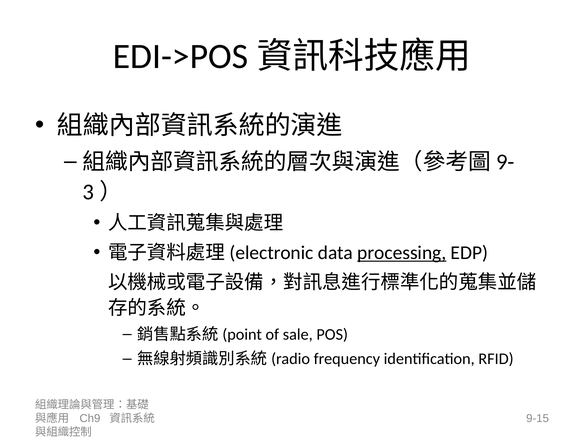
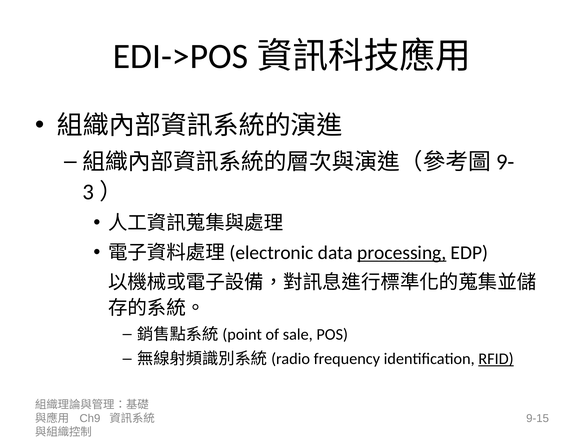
RFID underline: none -> present
